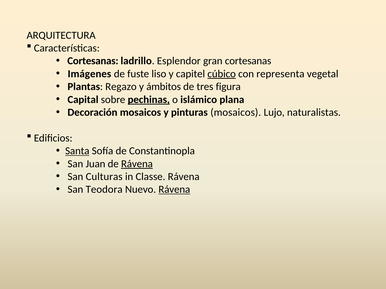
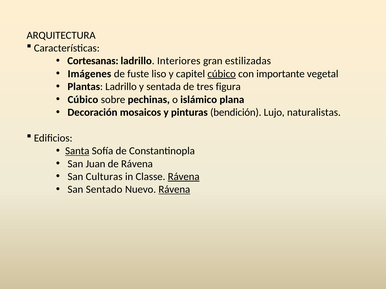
Esplendor: Esplendor -> Interiores
gran cortesanas: cortesanas -> estilizadas
representa: representa -> importante
Plantas Regazo: Regazo -> Ladrillo
ámbitos: ámbitos -> sentada
Capital at (83, 100): Capital -> Cúbico
pechinas underline: present -> none
pinturas mosaicos: mosaicos -> bendición
Rávena at (137, 164) underline: present -> none
Rávena at (184, 177) underline: none -> present
Teodora: Teodora -> Sentado
